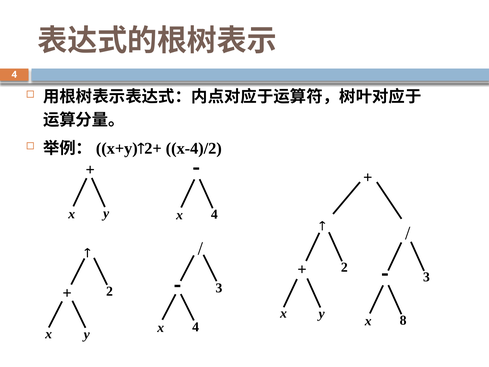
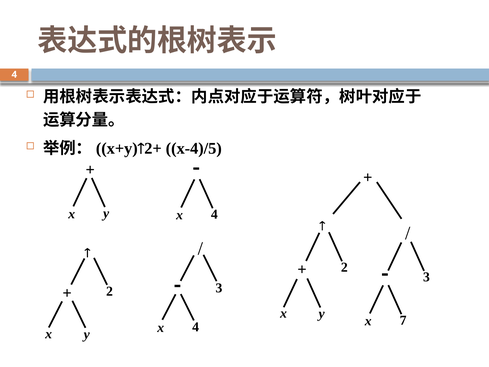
x-4)/2: x-4)/2 -> x-4)/5
8: 8 -> 7
